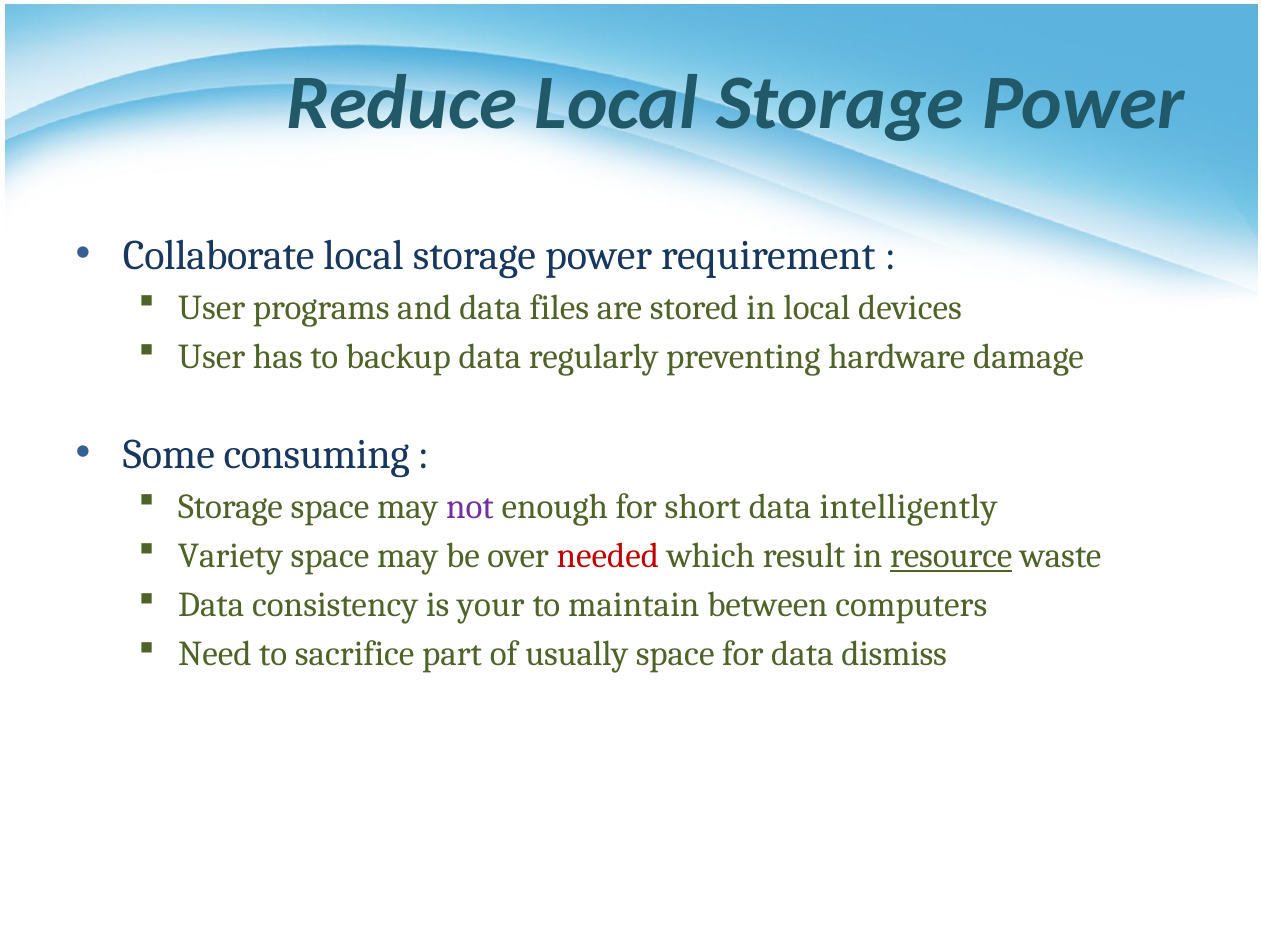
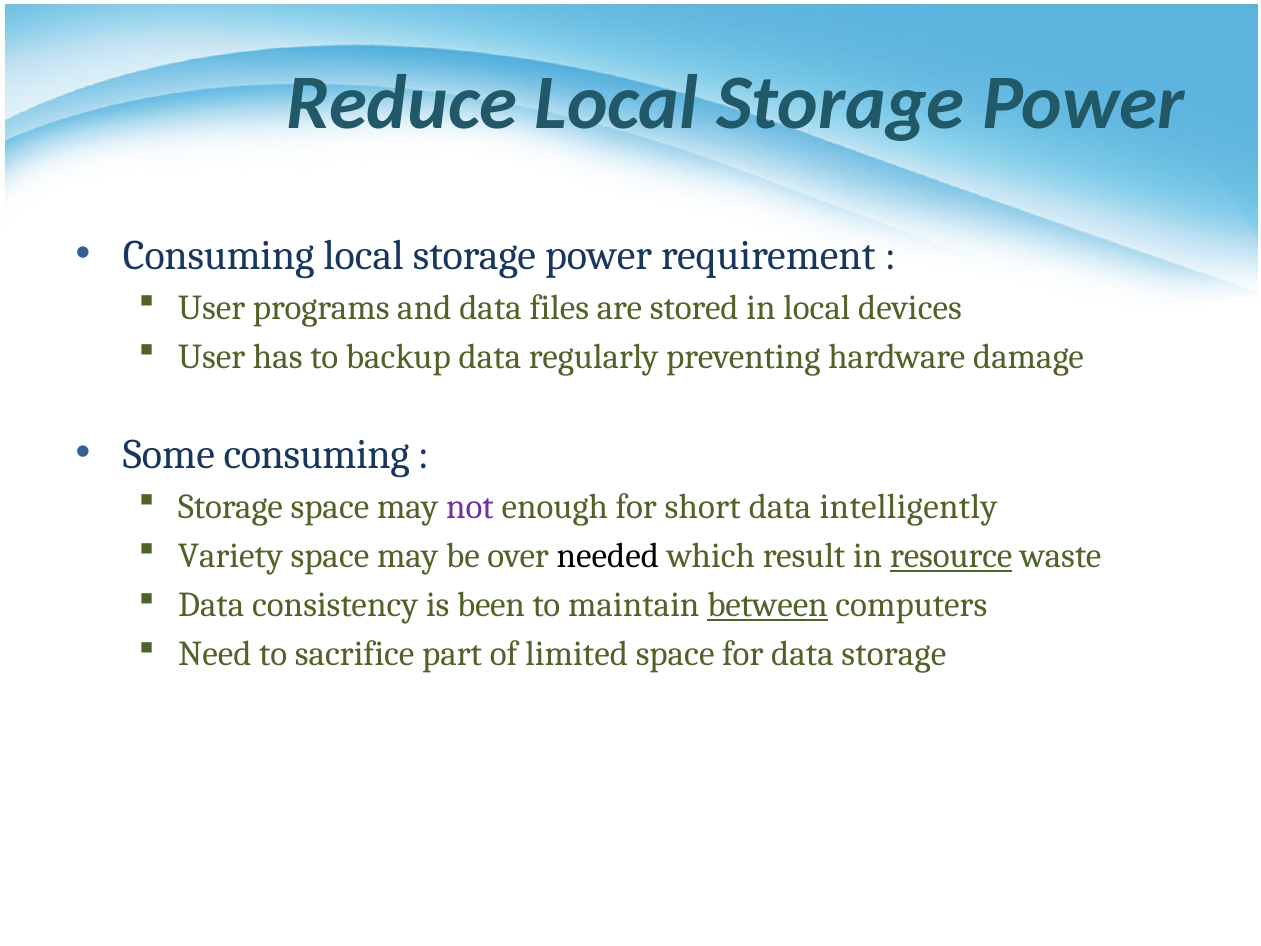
Collaborate at (219, 255): Collaborate -> Consuming
needed colour: red -> black
your: your -> been
between underline: none -> present
usually: usually -> limited
data dismiss: dismiss -> storage
